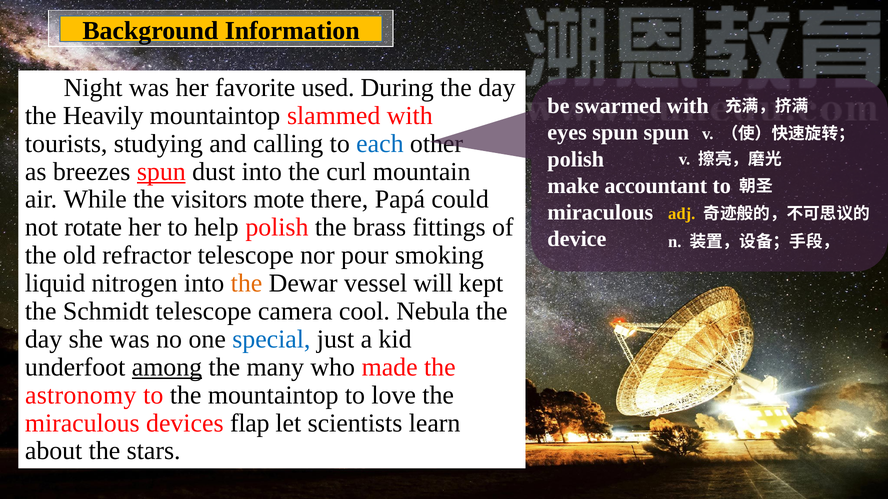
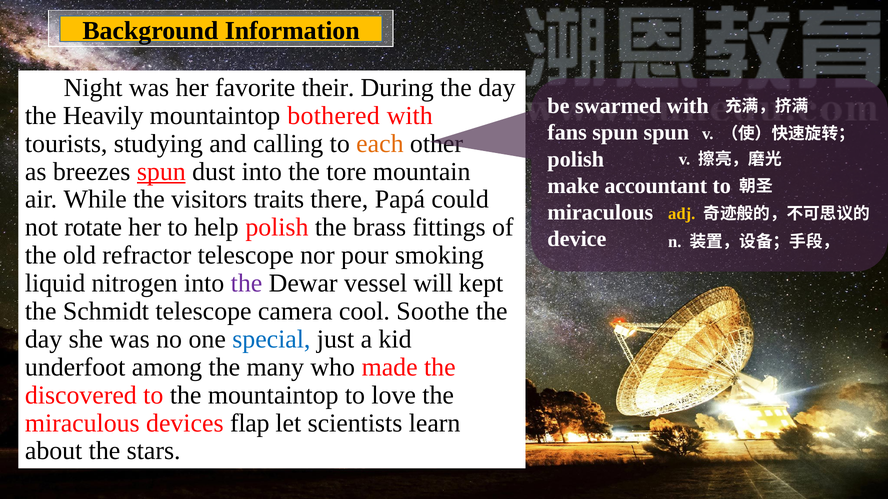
used: used -> their
slammed: slammed -> bothered
eyes: eyes -> fans
each colour: blue -> orange
curl: curl -> tore
mote: mote -> traits
the at (247, 284) colour: orange -> purple
Nebula: Nebula -> Soothe
among underline: present -> none
astronomy: astronomy -> discovered
